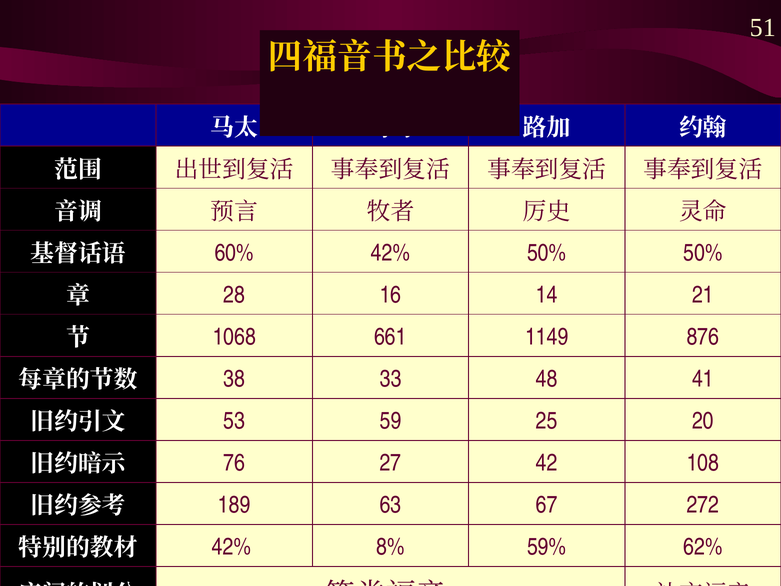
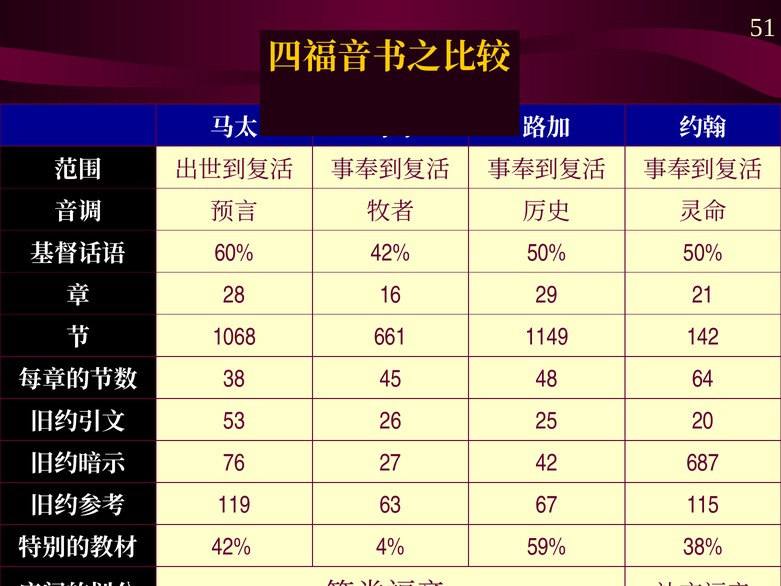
14: 14 -> 29
876: 876 -> 142
33: 33 -> 45
41: 41 -> 64
59: 59 -> 26
108: 108 -> 687
189: 189 -> 119
272: 272 -> 115
8%: 8% -> 4%
62%: 62% -> 38%
